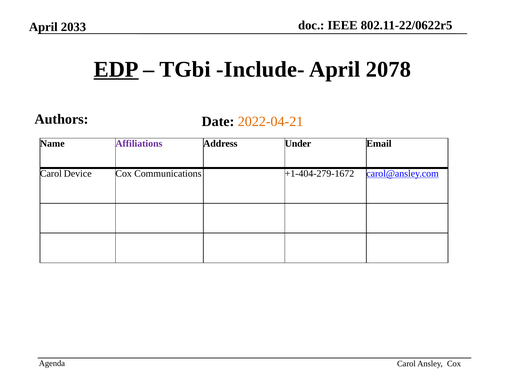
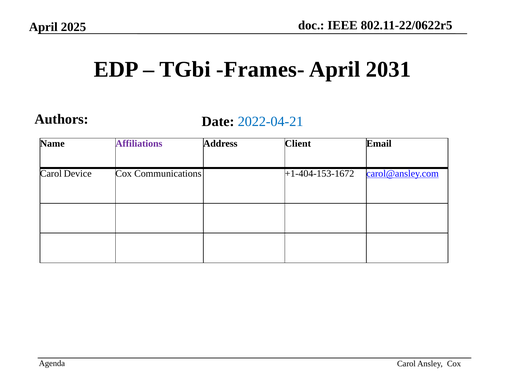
2033: 2033 -> 2025
EDP underline: present -> none
Include-: Include- -> Frames-
2078: 2078 -> 2031
2022-04-21 colour: orange -> blue
Under: Under -> Client
+1-404-279-1672: +1-404-279-1672 -> +1-404-153-1672
